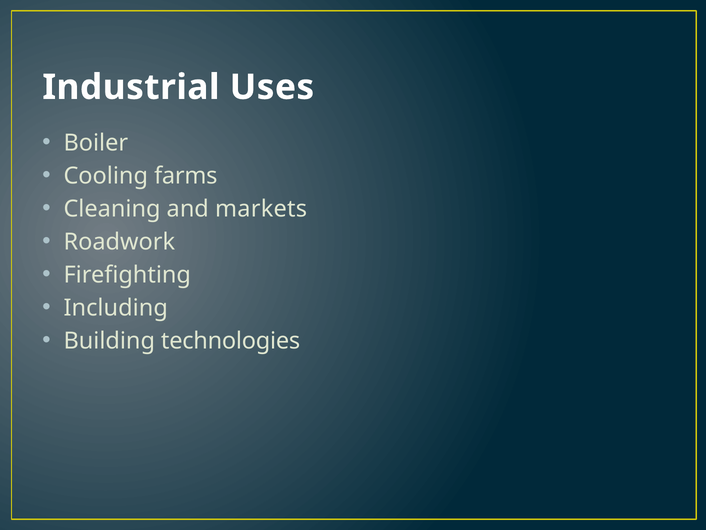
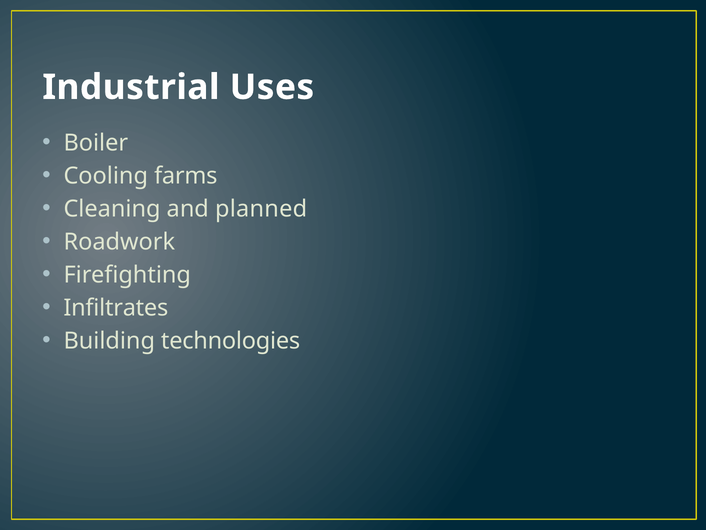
markets: markets -> planned
Including: Including -> Infiltrates
